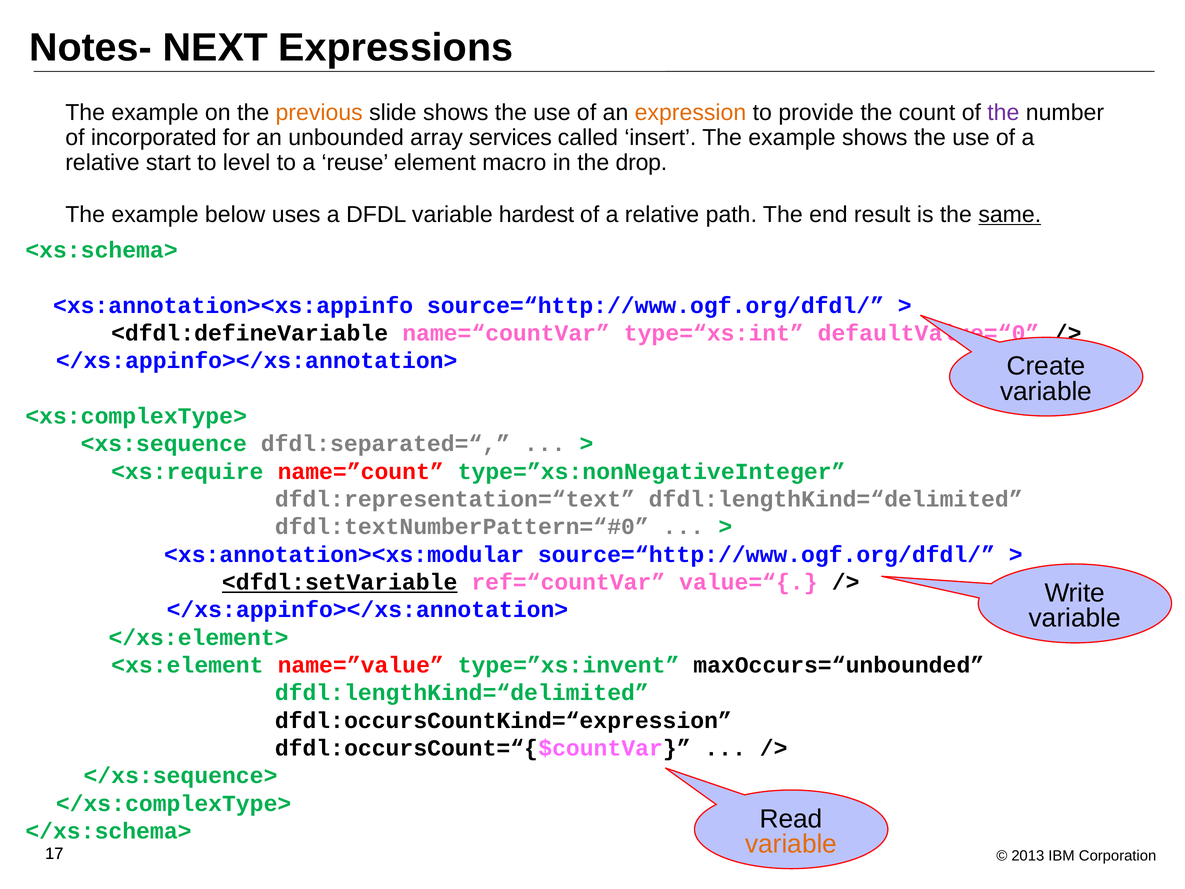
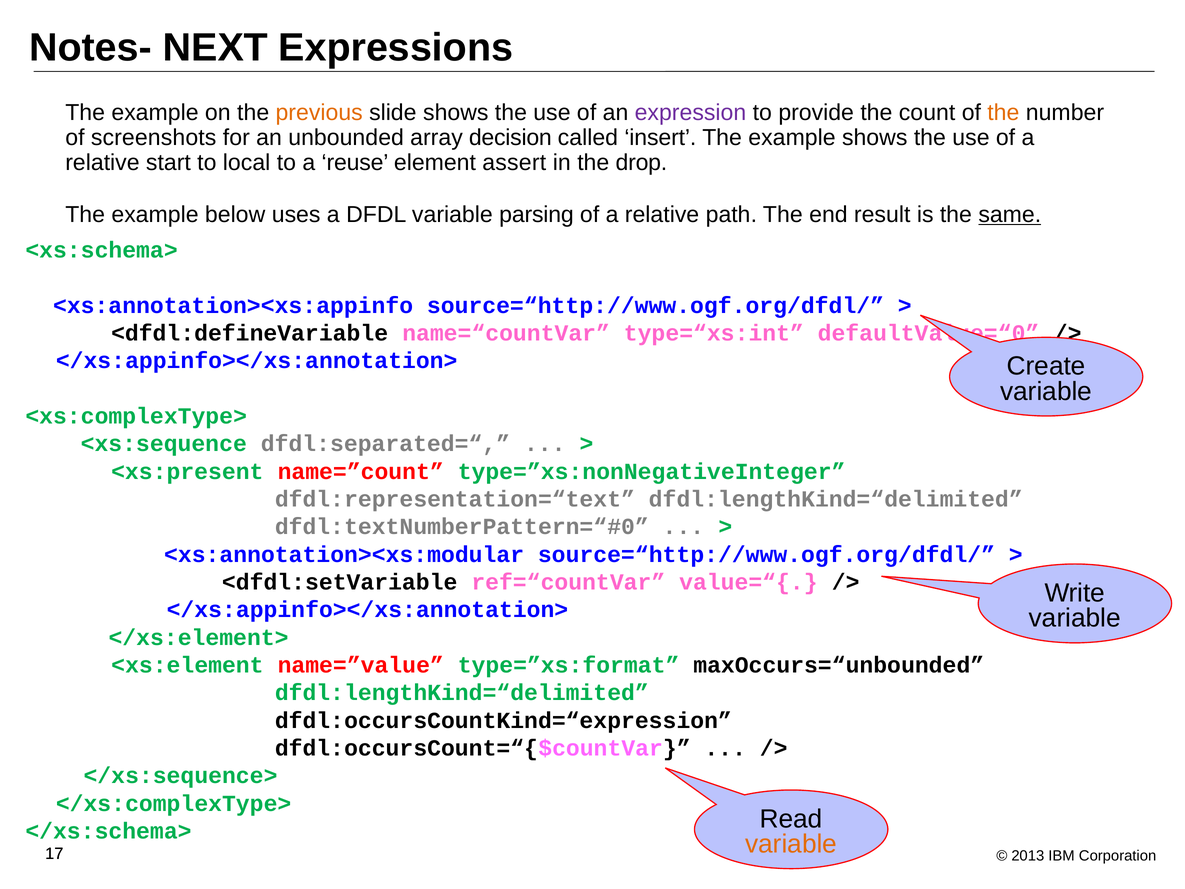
expression colour: orange -> purple
the at (1003, 113) colour: purple -> orange
incorporated: incorporated -> screenshots
services: services -> decision
level: level -> local
macro: macro -> assert
hardest: hardest -> parsing
<xs:require: <xs:require -> <xs:present
<dfdl:setVariable underline: present -> none
type=”xs:invent: type=”xs:invent -> type=”xs:format
